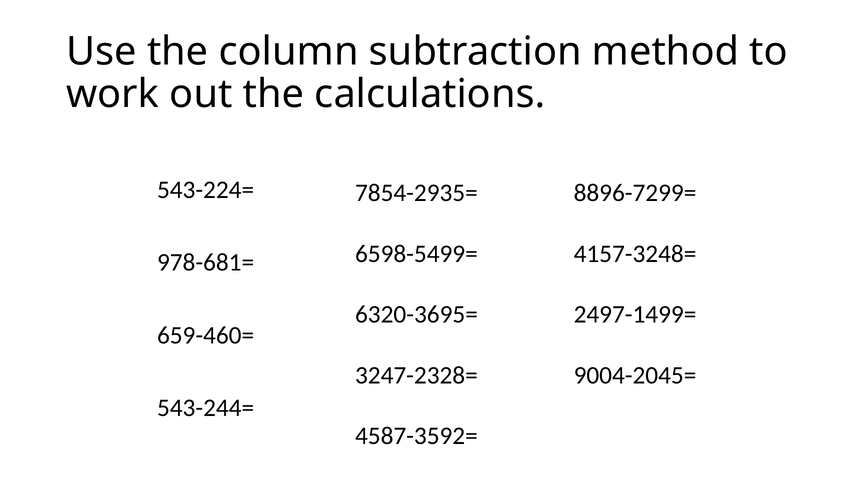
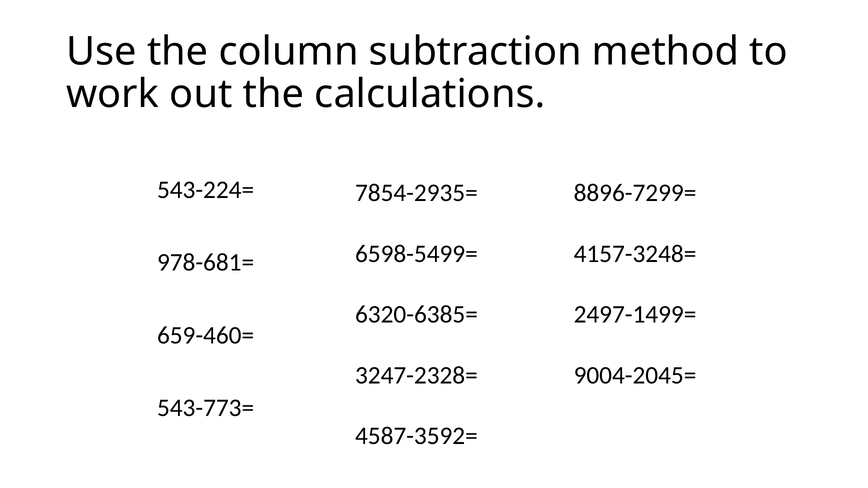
6320-3695=: 6320-3695= -> 6320-6385=
543-244=: 543-244= -> 543-773=
